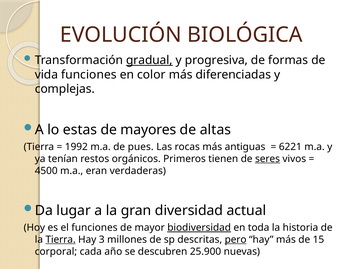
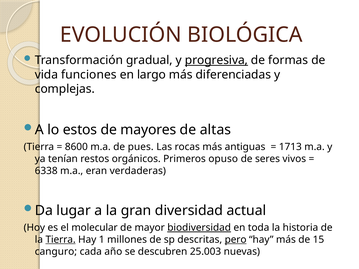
gradual underline: present -> none
progresiva underline: none -> present
color: color -> largo
estas: estas -> estos
1992: 1992 -> 8600
6221: 6221 -> 1713
tienen: tienen -> opuso
seres underline: present -> none
4500: 4500 -> 6338
el funciones: funciones -> molecular
3: 3 -> 1
corporal: corporal -> canguro
25.900: 25.900 -> 25.003
